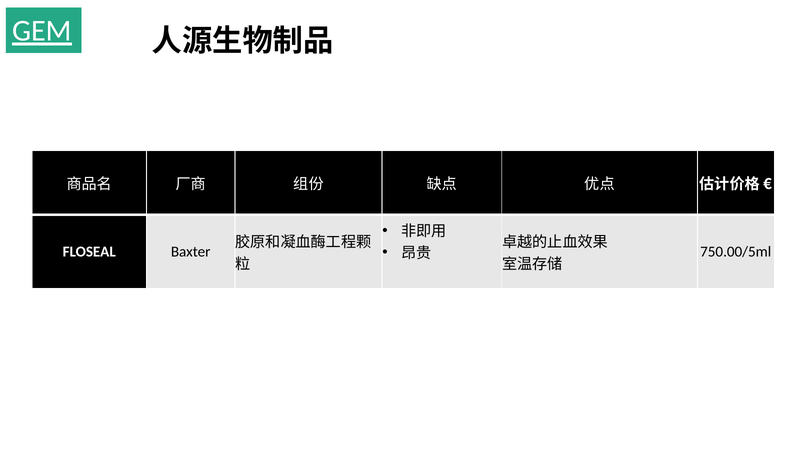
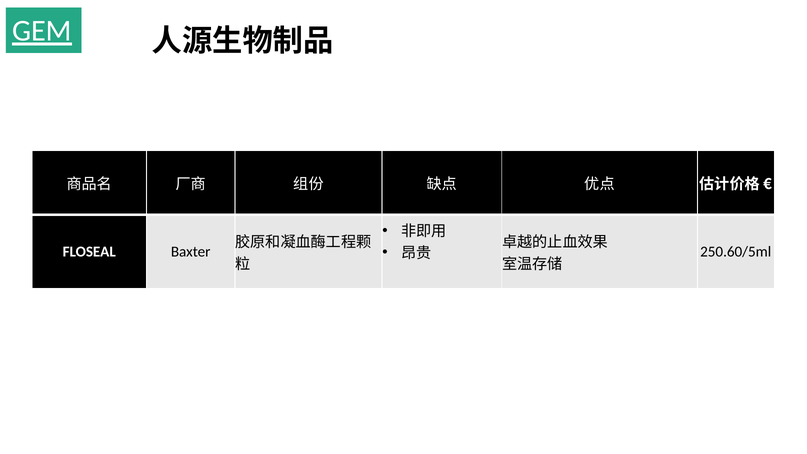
750.00/5ml: 750.00/5ml -> 250.60/5ml
